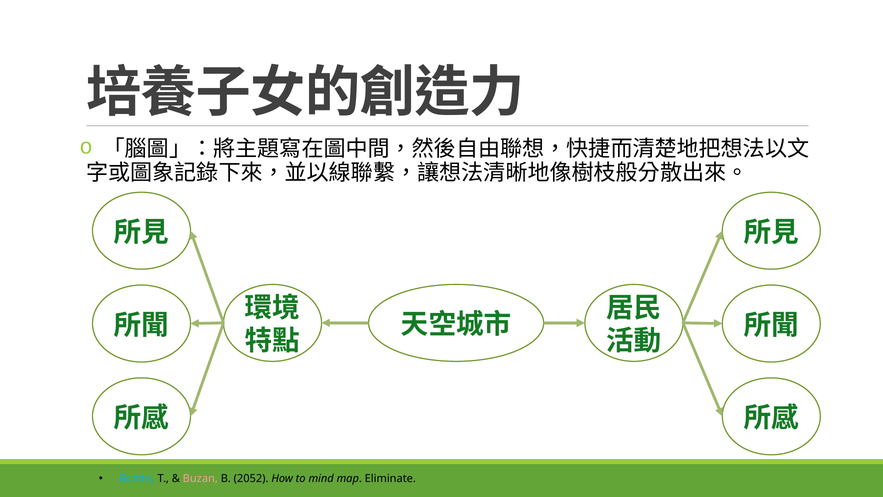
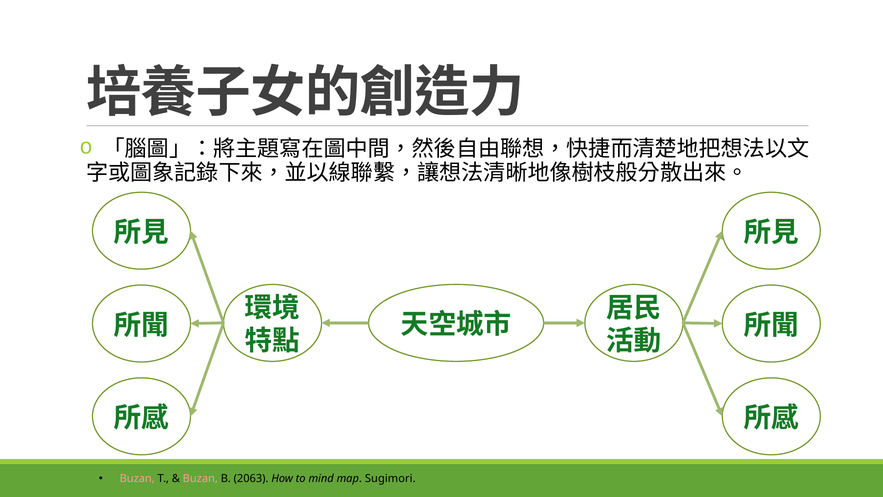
Buzan at (137, 478) colour: light blue -> pink
2052: 2052 -> 2063
Eliminate: Eliminate -> Sugimori
